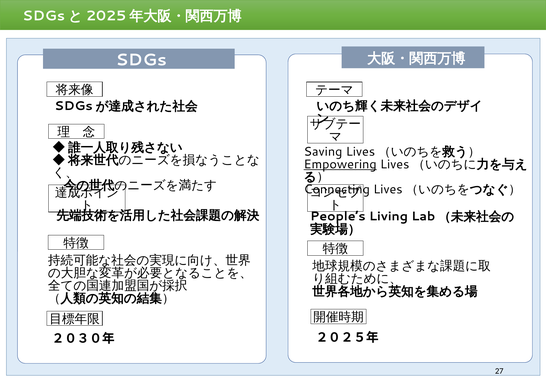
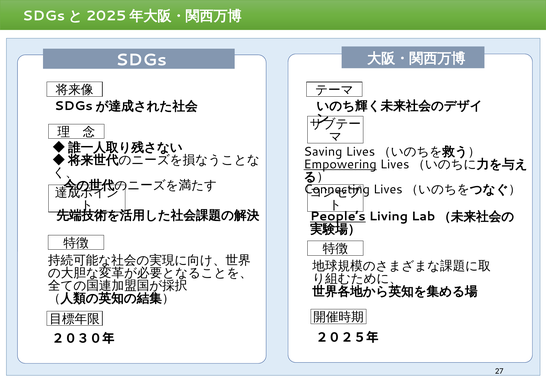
People’s underline: none -> present
